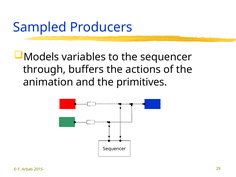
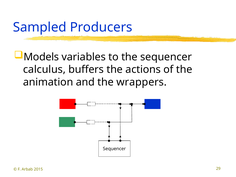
through: through -> calculus
primitives: primitives -> wrappers
